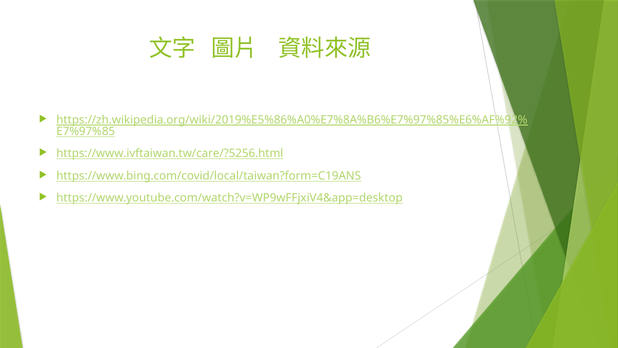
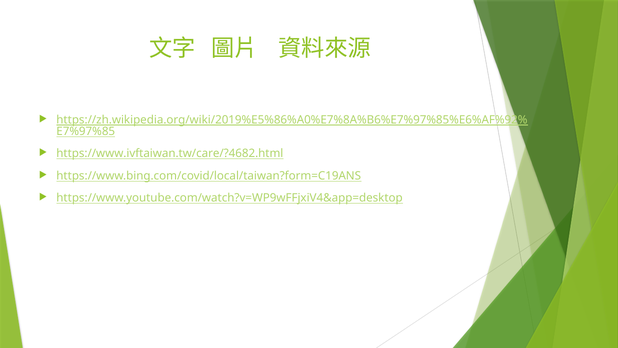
https://www.ivftaiwan.tw/care/?5256.html: https://www.ivftaiwan.tw/care/?5256.html -> https://www.ivftaiwan.tw/care/?4682.html
